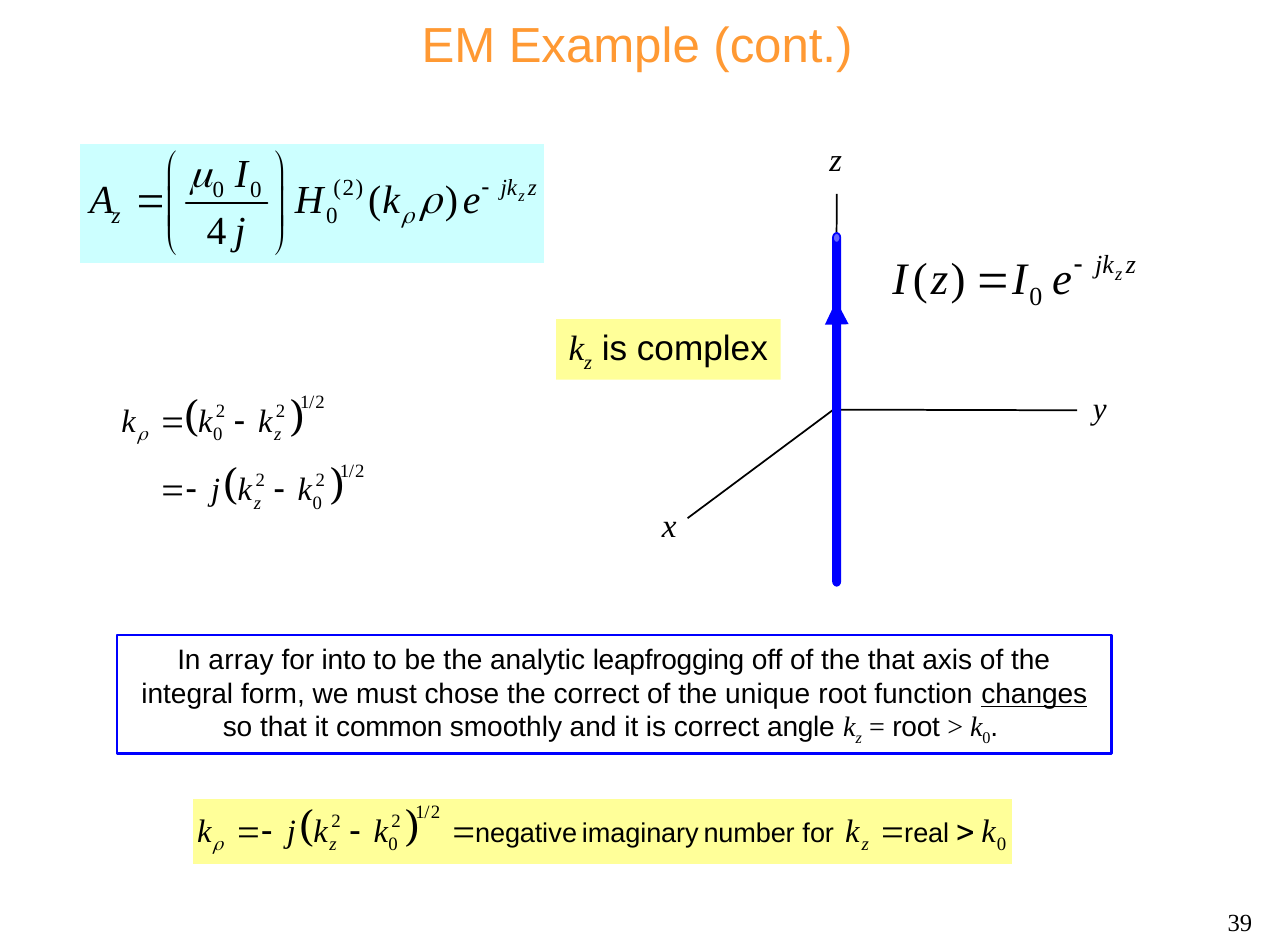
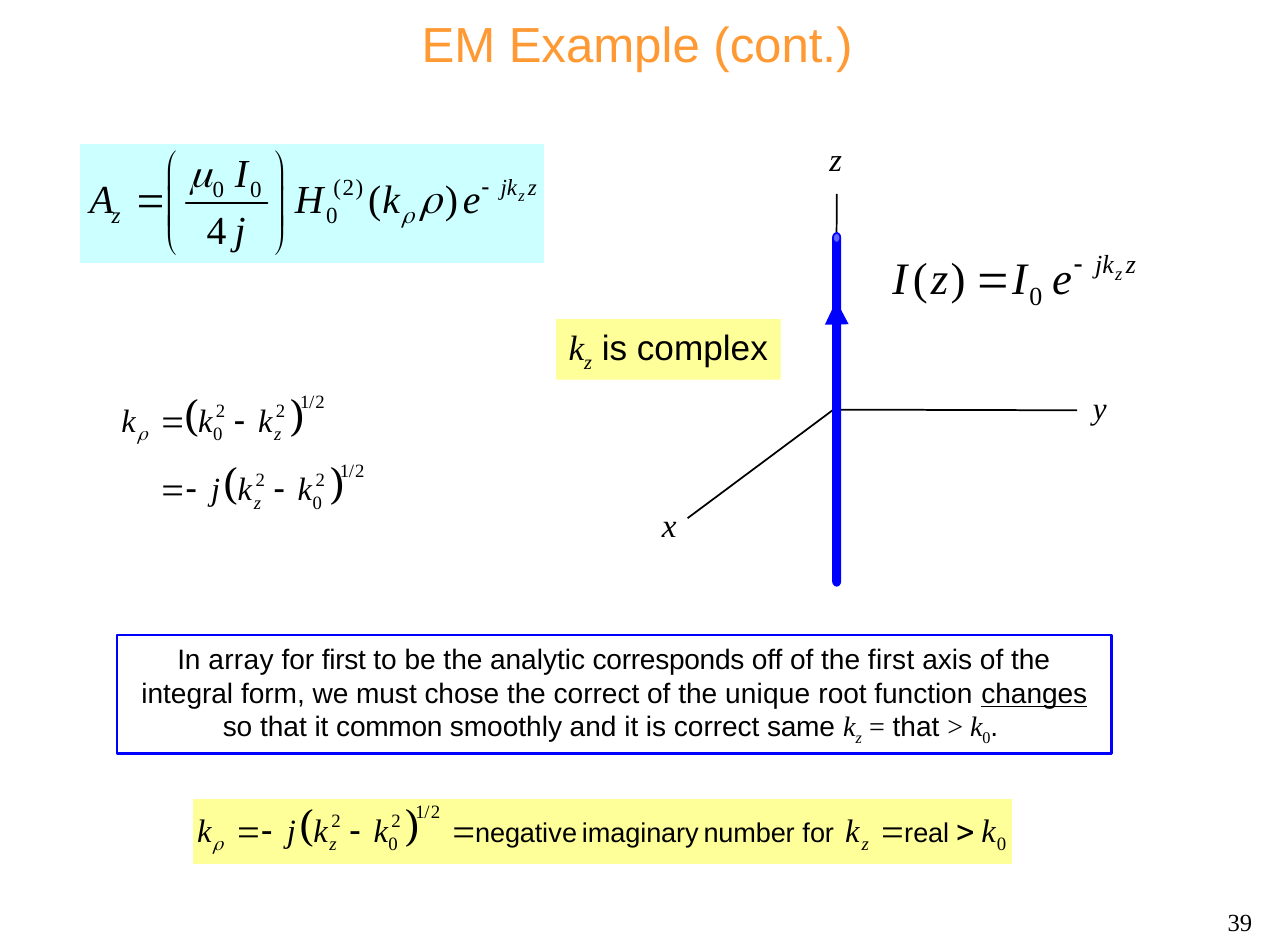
for into: into -> first
leapfrogging: leapfrogging -> corresponds
the that: that -> first
angle: angle -> same
root at (916, 727): root -> that
